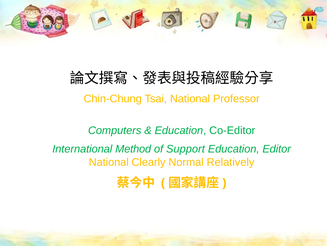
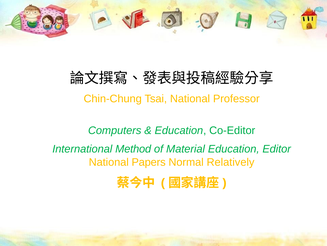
Support: Support -> Material
Clearly: Clearly -> Papers
